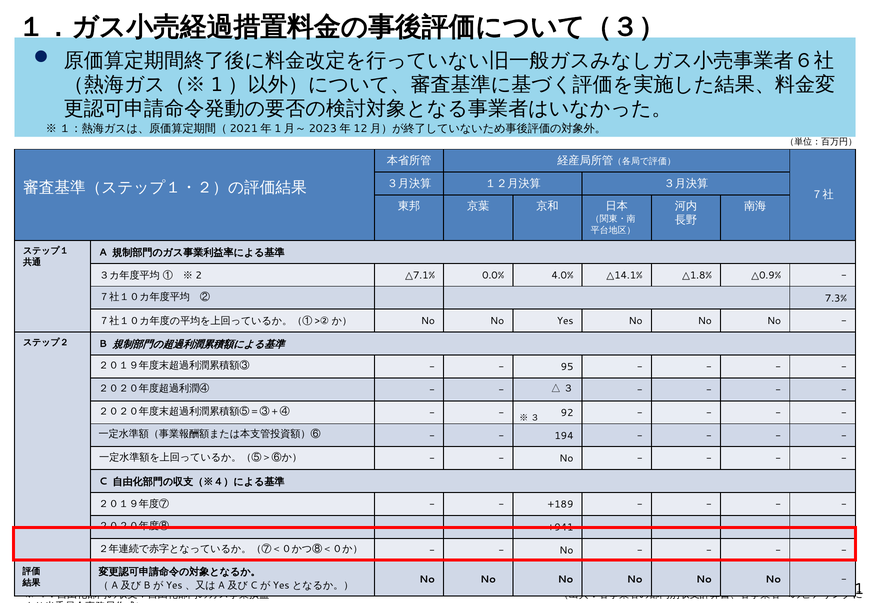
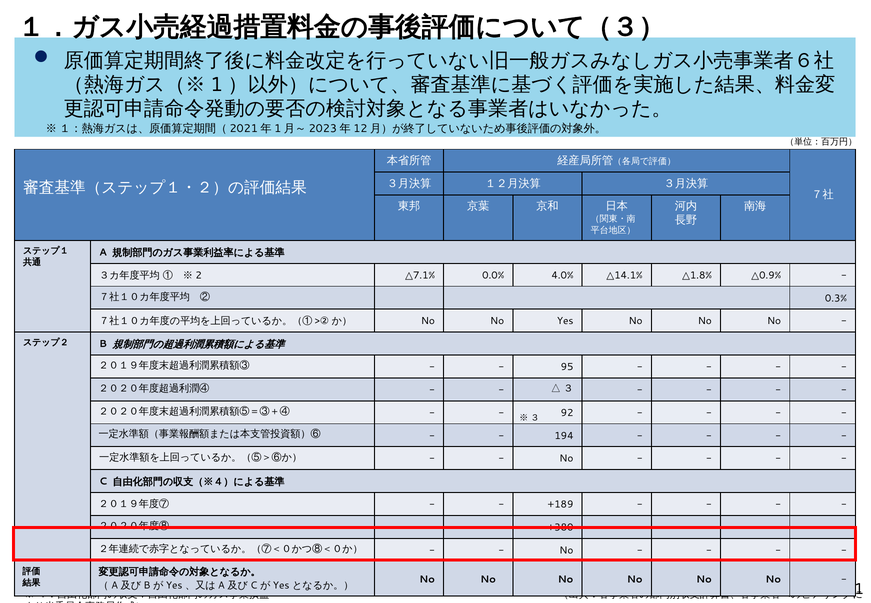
7.3%: 7.3% -> 0.3%
+941: +941 -> +380
